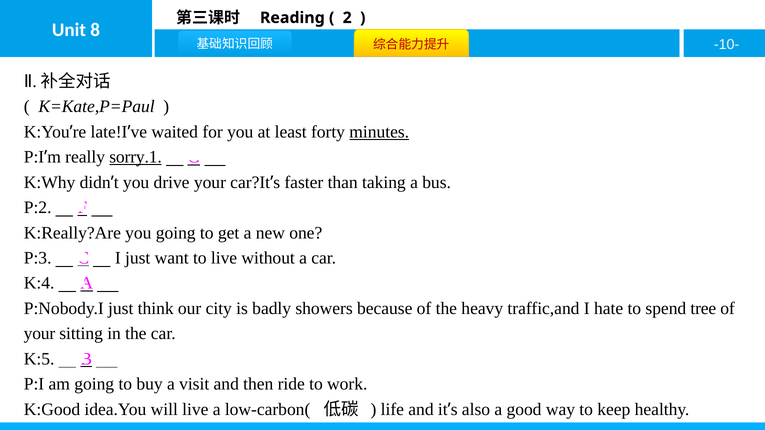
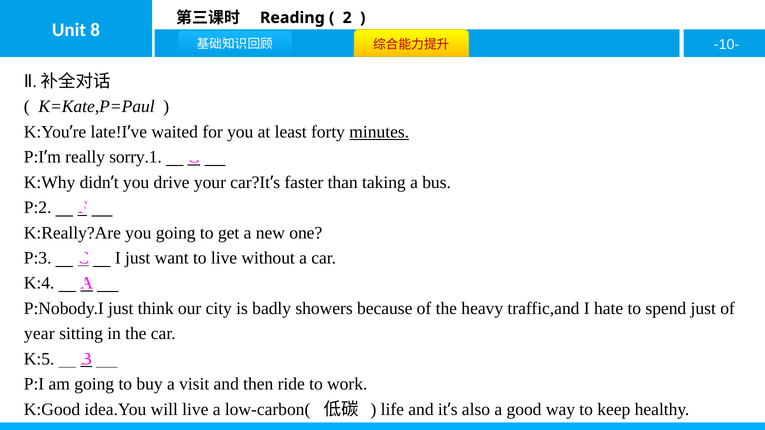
sorry.1 underline: present -> none
spend tree: tree -> just
your at (39, 334): your -> year
